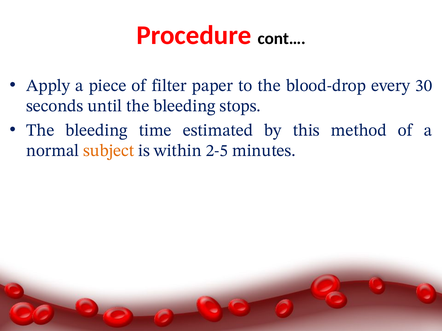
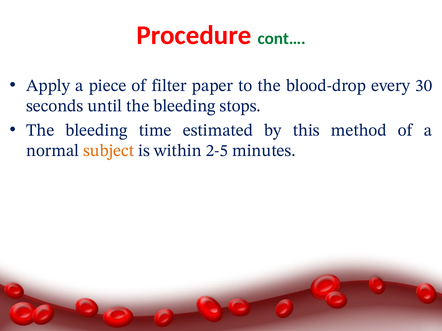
cont… colour: black -> green
